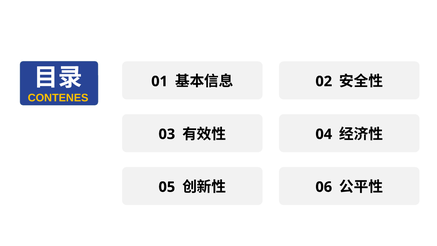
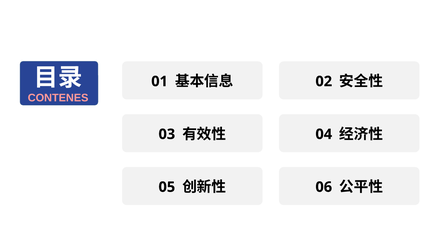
CONTENES colour: yellow -> pink
